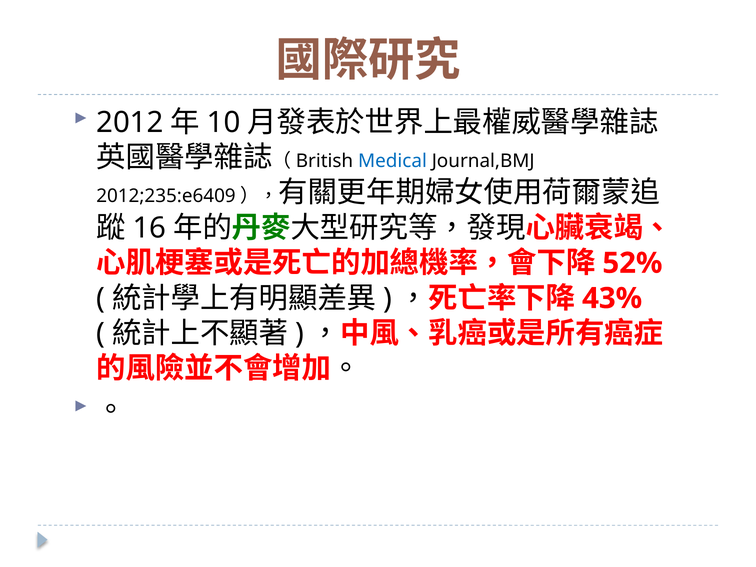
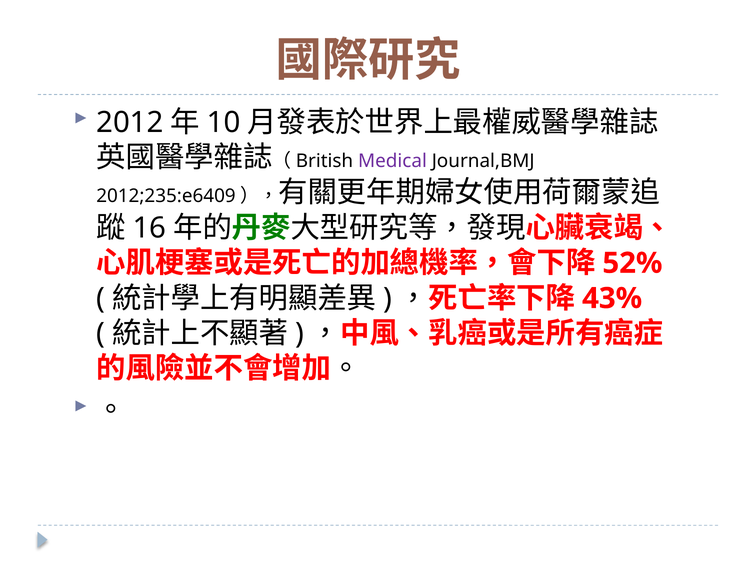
Medical colour: blue -> purple
